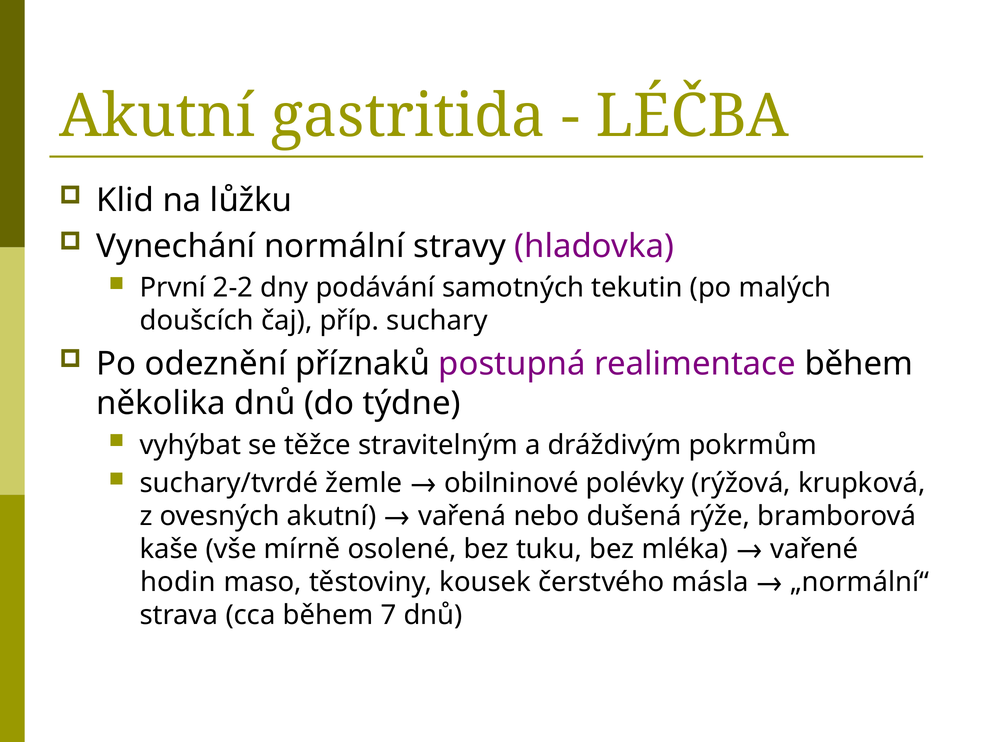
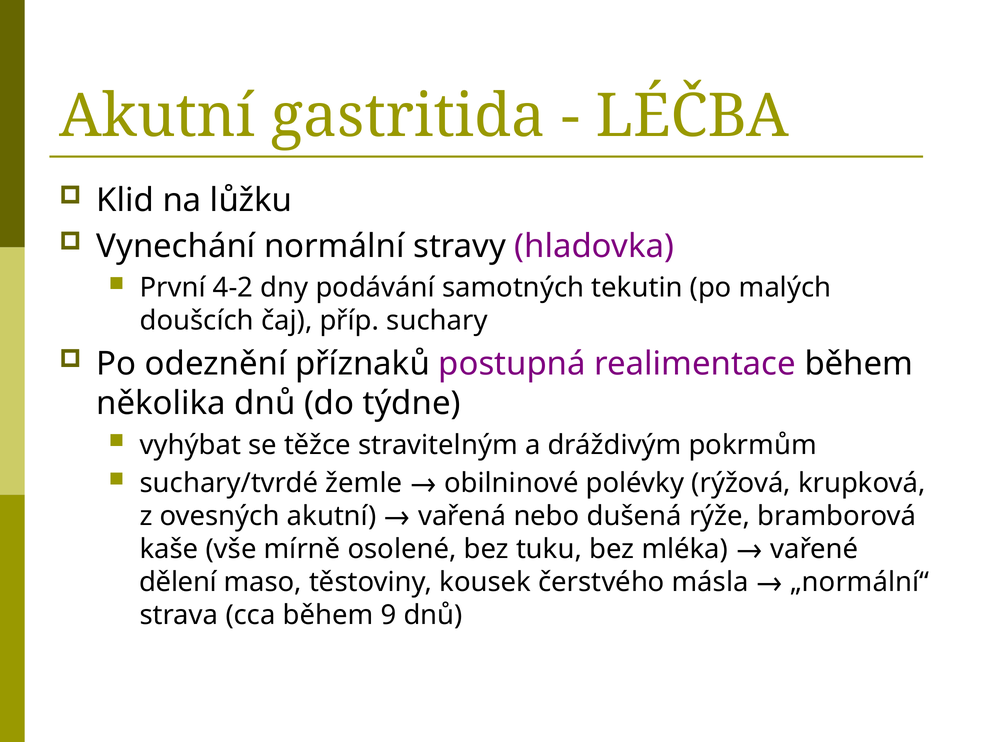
2-2: 2-2 -> 4-2
hodin: hodin -> dělení
7: 7 -> 9
